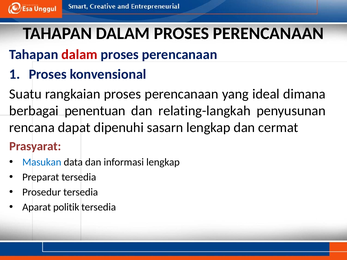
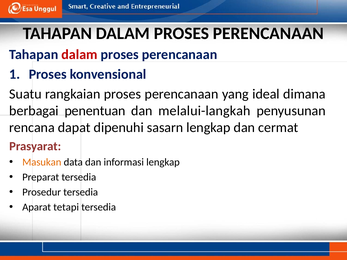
relating-langkah: relating-langkah -> melalui-langkah
Masukan colour: blue -> orange
politik: politik -> tetapi
